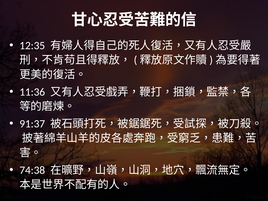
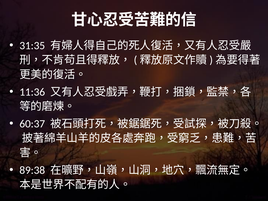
12:35: 12:35 -> 31:35
91:37: 91:37 -> 60:37
74:38: 74:38 -> 89:38
